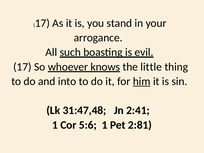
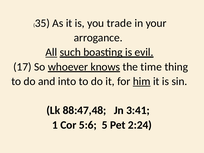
17 at (42, 23): 17 -> 35
stand: stand -> trade
All underline: none -> present
little: little -> time
31:47,48: 31:47,48 -> 88:47,48
2:41: 2:41 -> 3:41
5:6 1: 1 -> 5
2:81: 2:81 -> 2:24
